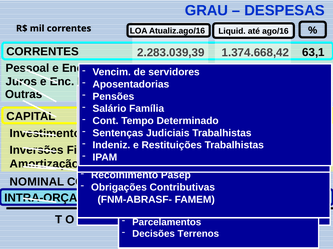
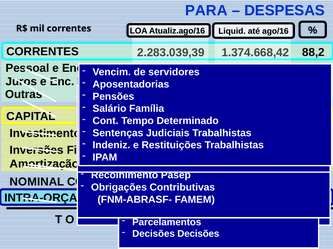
GRAU: GRAU -> PARA
63,1: 63,1 -> 88,2
Decisões Terrenos: Terrenos -> Decisões
